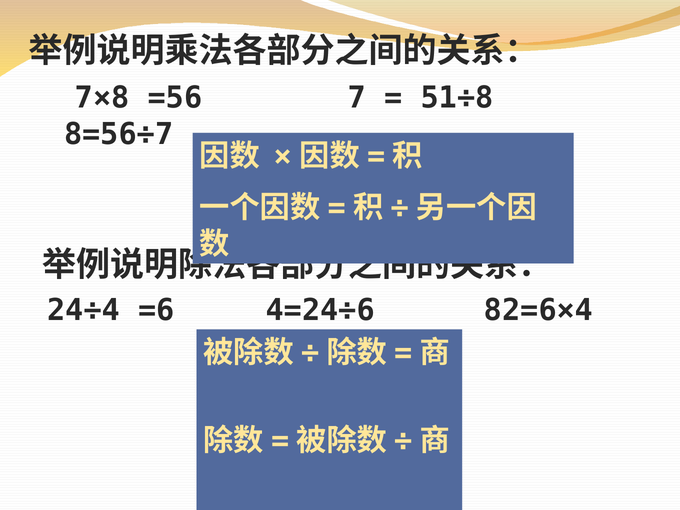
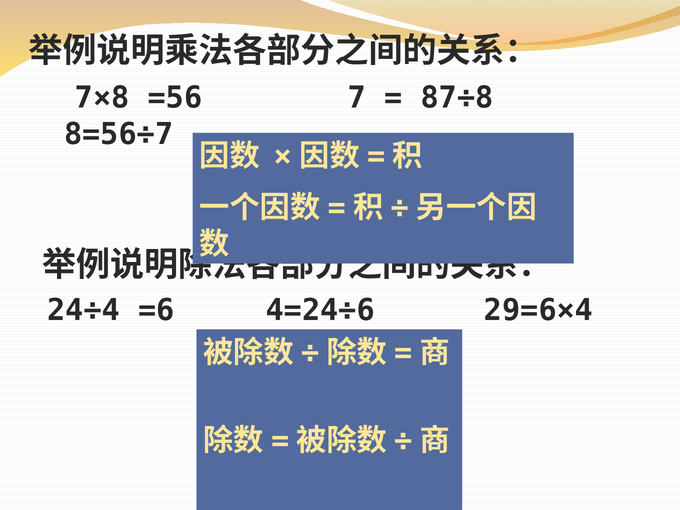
51÷8: 51÷8 -> 87÷8
82=6×4: 82=6×4 -> 29=6×4
